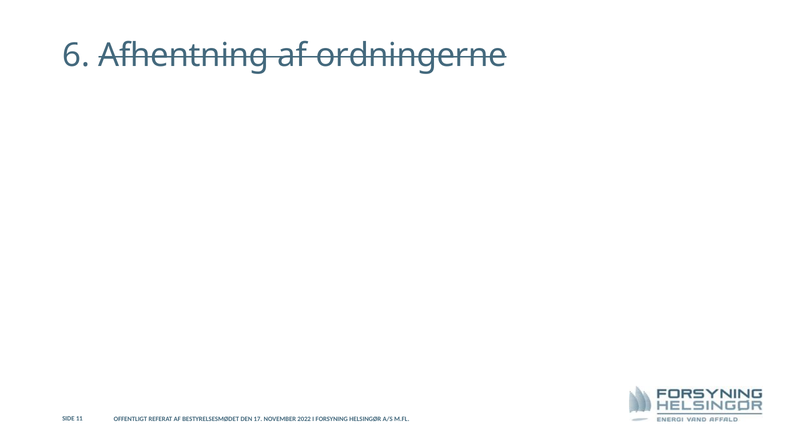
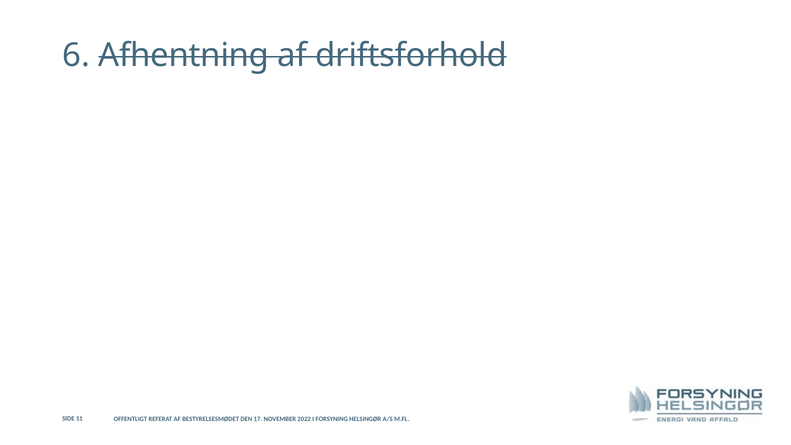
ordningerne: ordningerne -> driftsforhold
